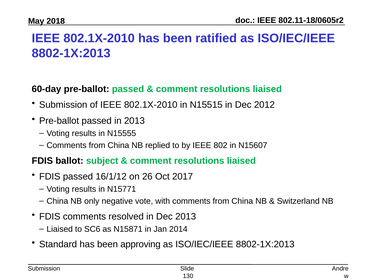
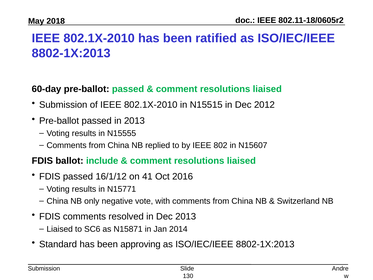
subject: subject -> include
26: 26 -> 41
2017: 2017 -> 2016
